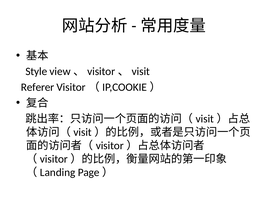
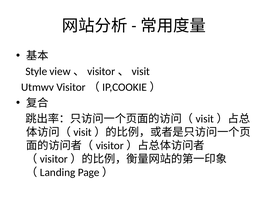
Referer: Referer -> Utmwv
